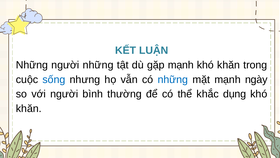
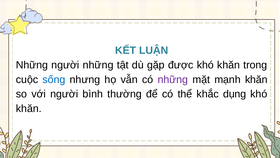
gặp mạnh: mạnh -> được
những at (173, 79) colour: blue -> purple
mạnh ngày: ngày -> khăn
